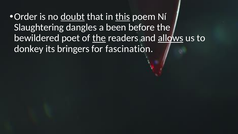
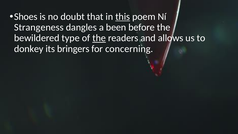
Order: Order -> Shoes
doubt underline: present -> none
Slaughtering: Slaughtering -> Strangeness
poet: poet -> type
allows underline: present -> none
fascination: fascination -> concerning
